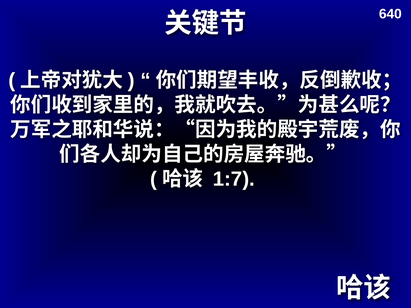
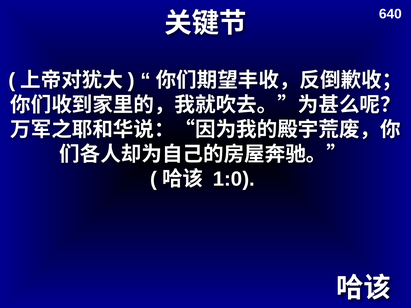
1:7: 1:7 -> 1:0
